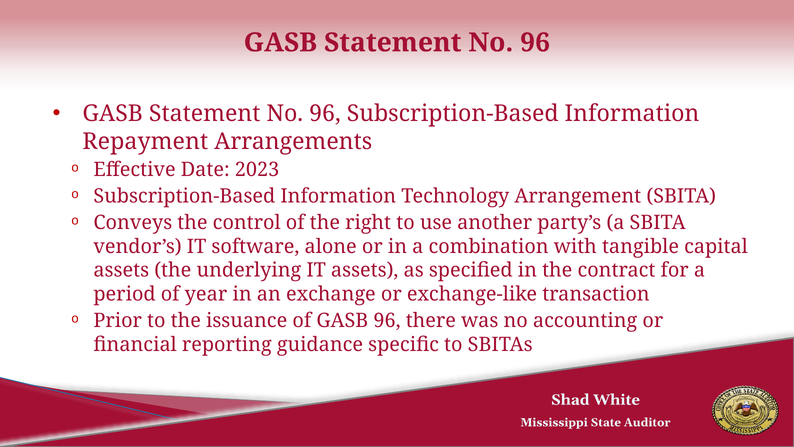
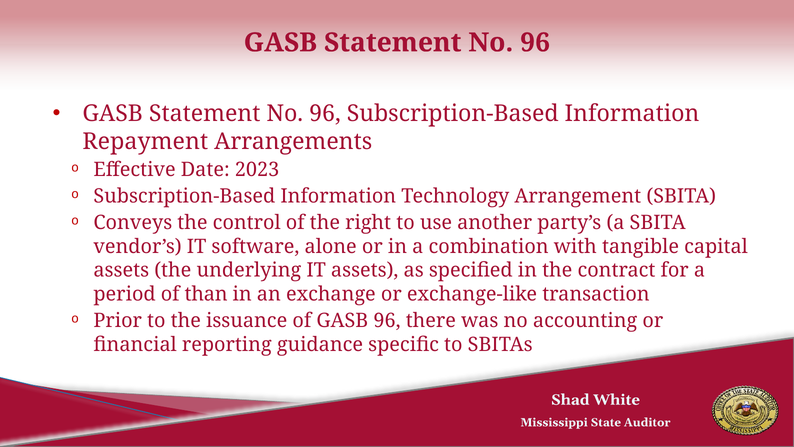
year: year -> than
